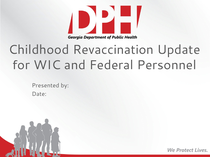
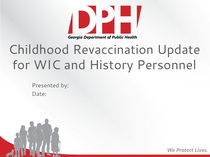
Federal: Federal -> History
